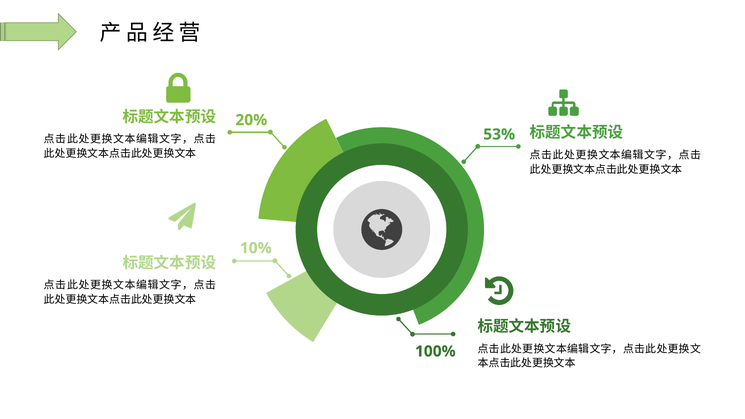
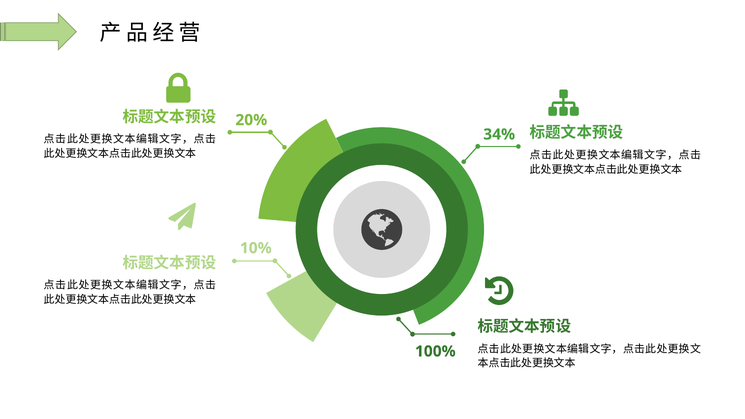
53%: 53% -> 34%
